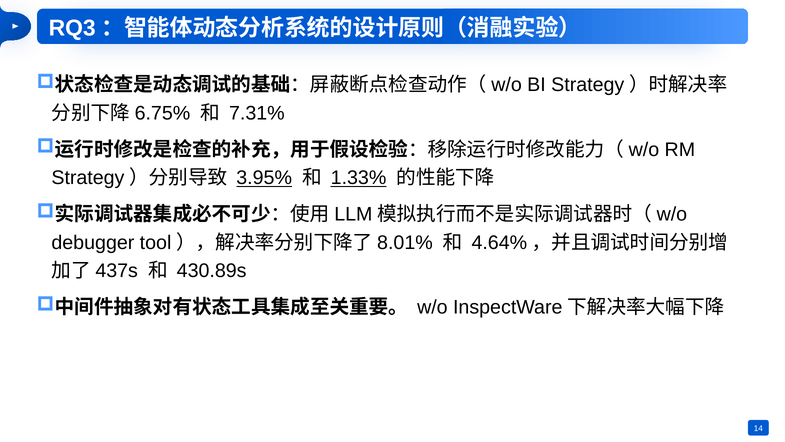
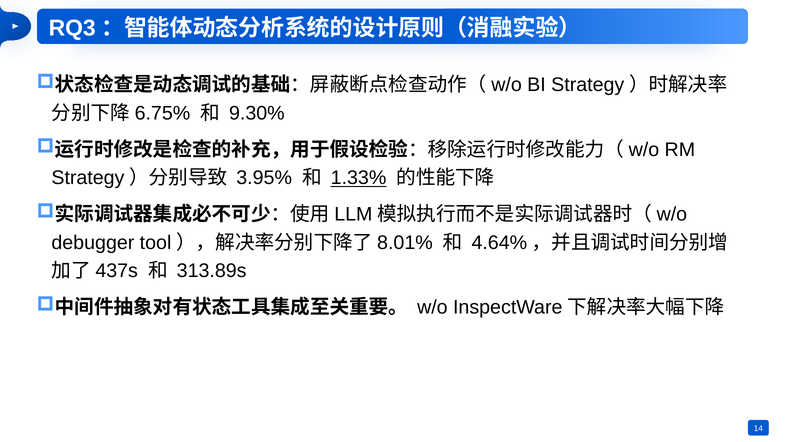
7.31%: 7.31% -> 9.30%
3.95% underline: present -> none
430.89s: 430.89s -> 313.89s
